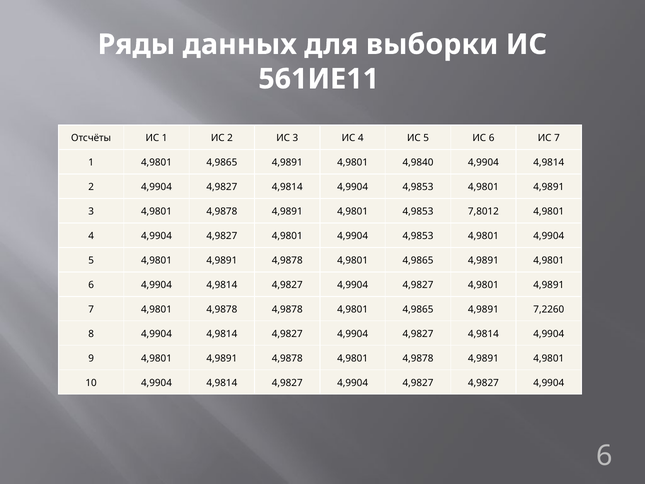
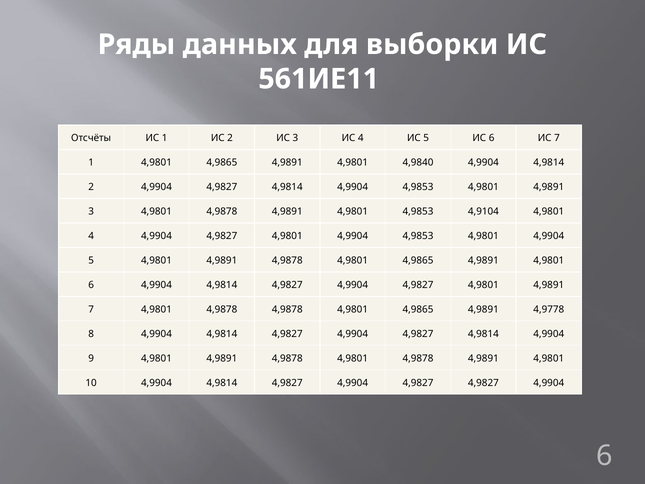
7,8012: 7,8012 -> 4,9104
7,2260: 7,2260 -> 4,9778
